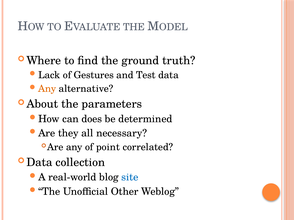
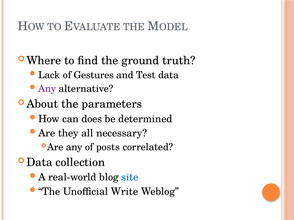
Any at (47, 89) colour: orange -> purple
point: point -> posts
Other: Other -> Write
